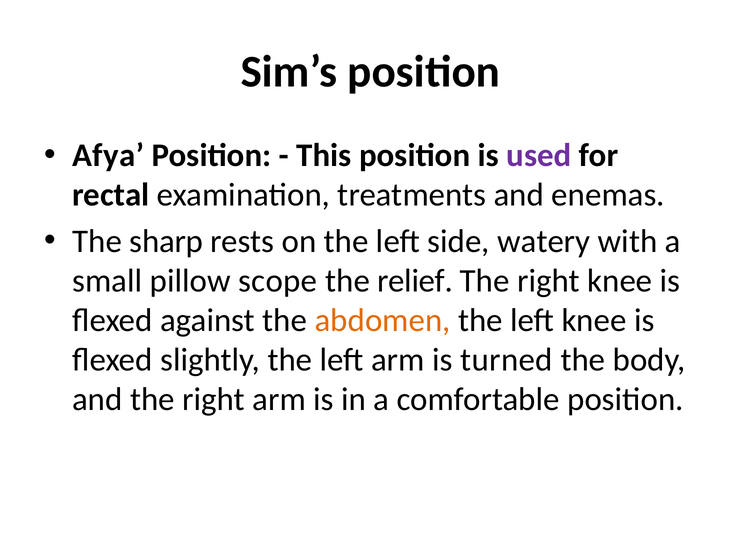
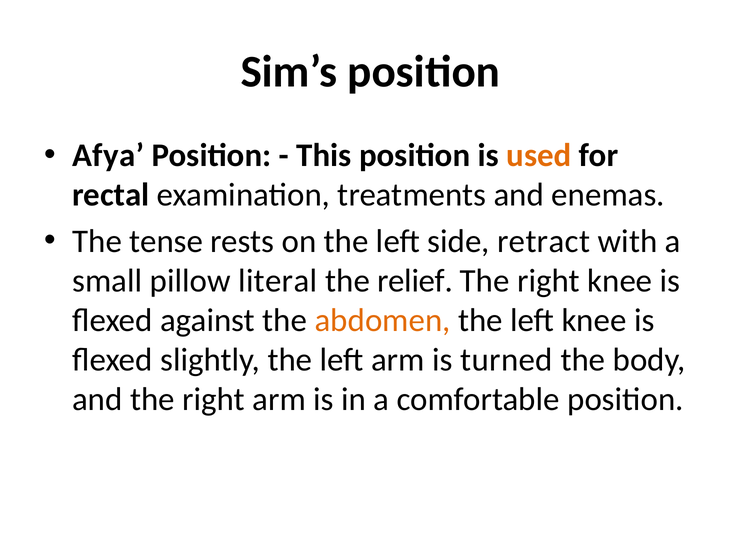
used colour: purple -> orange
sharp: sharp -> tense
watery: watery -> retract
scope: scope -> literal
